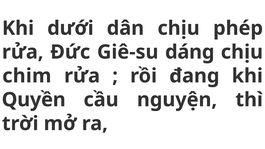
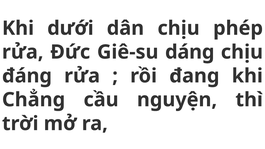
chim: chim -> đáng
Quyền: Quyền -> Chẳng
